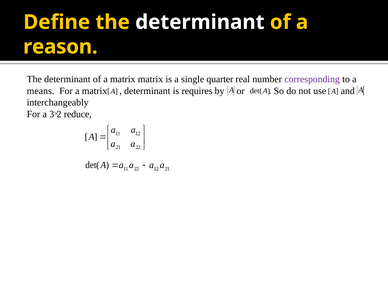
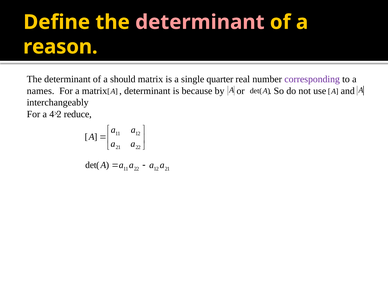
determinant at (200, 22) colour: white -> pink
of a matrix: matrix -> should
means: means -> names
requires: requires -> because
3: 3 -> 4
